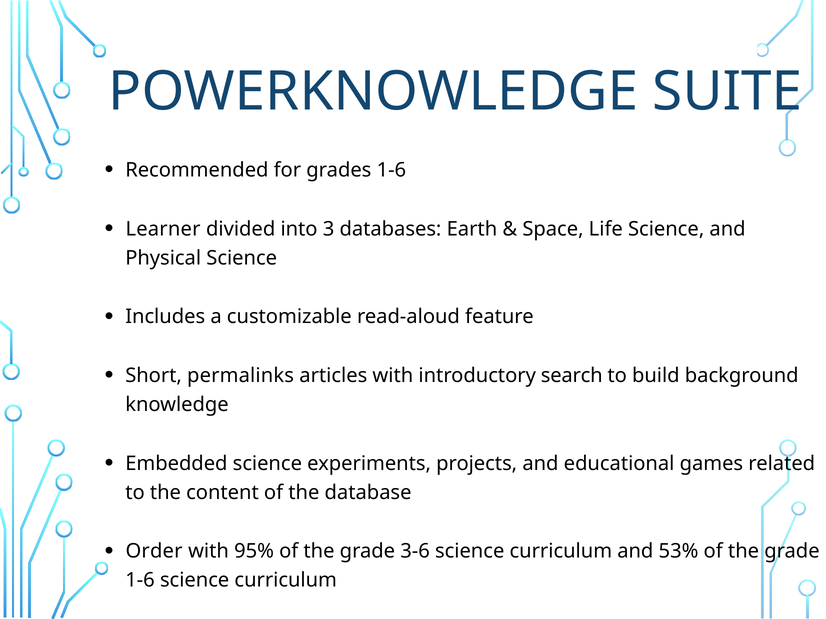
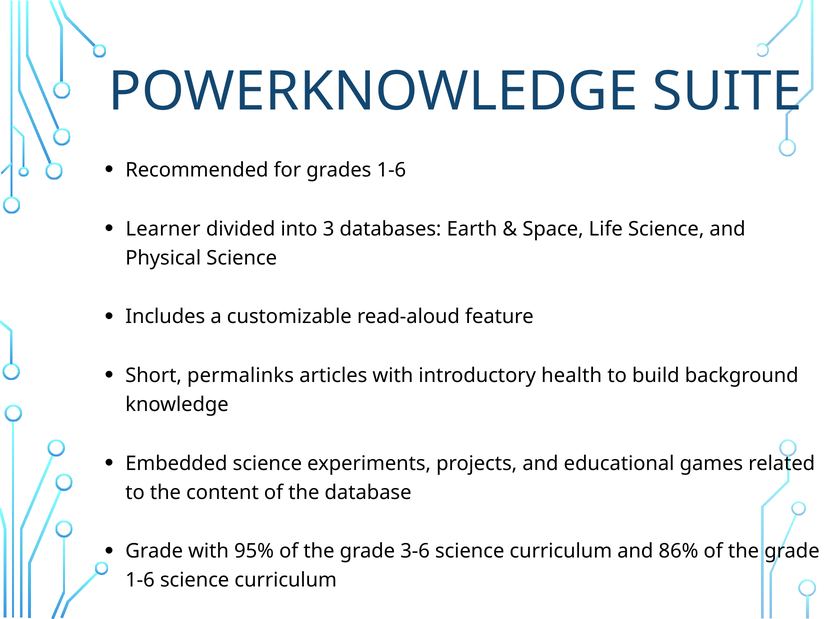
search: search -> health
Order at (154, 552): Order -> Grade
53%: 53% -> 86%
